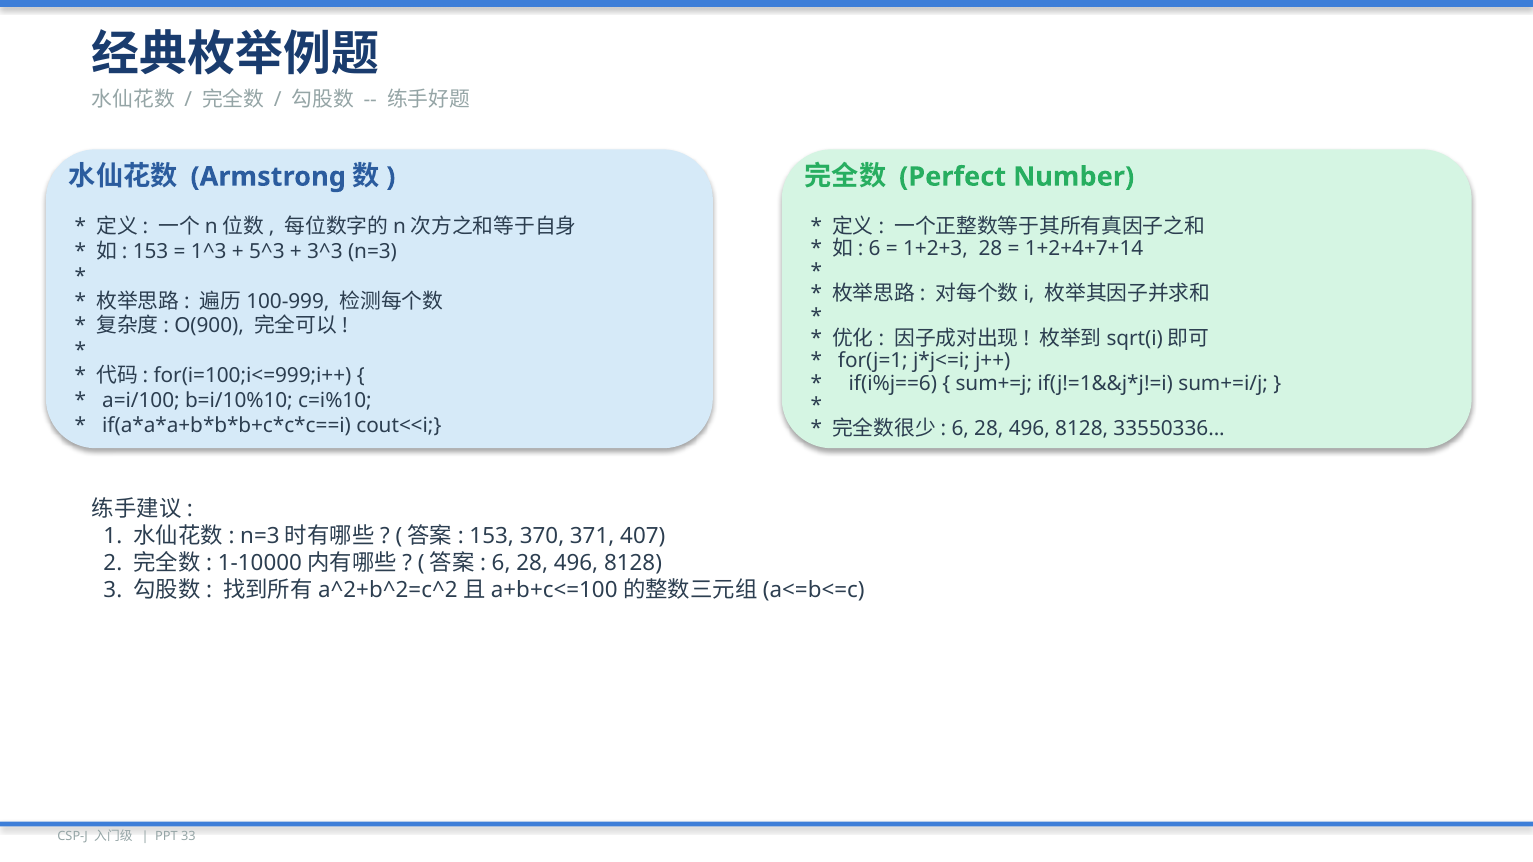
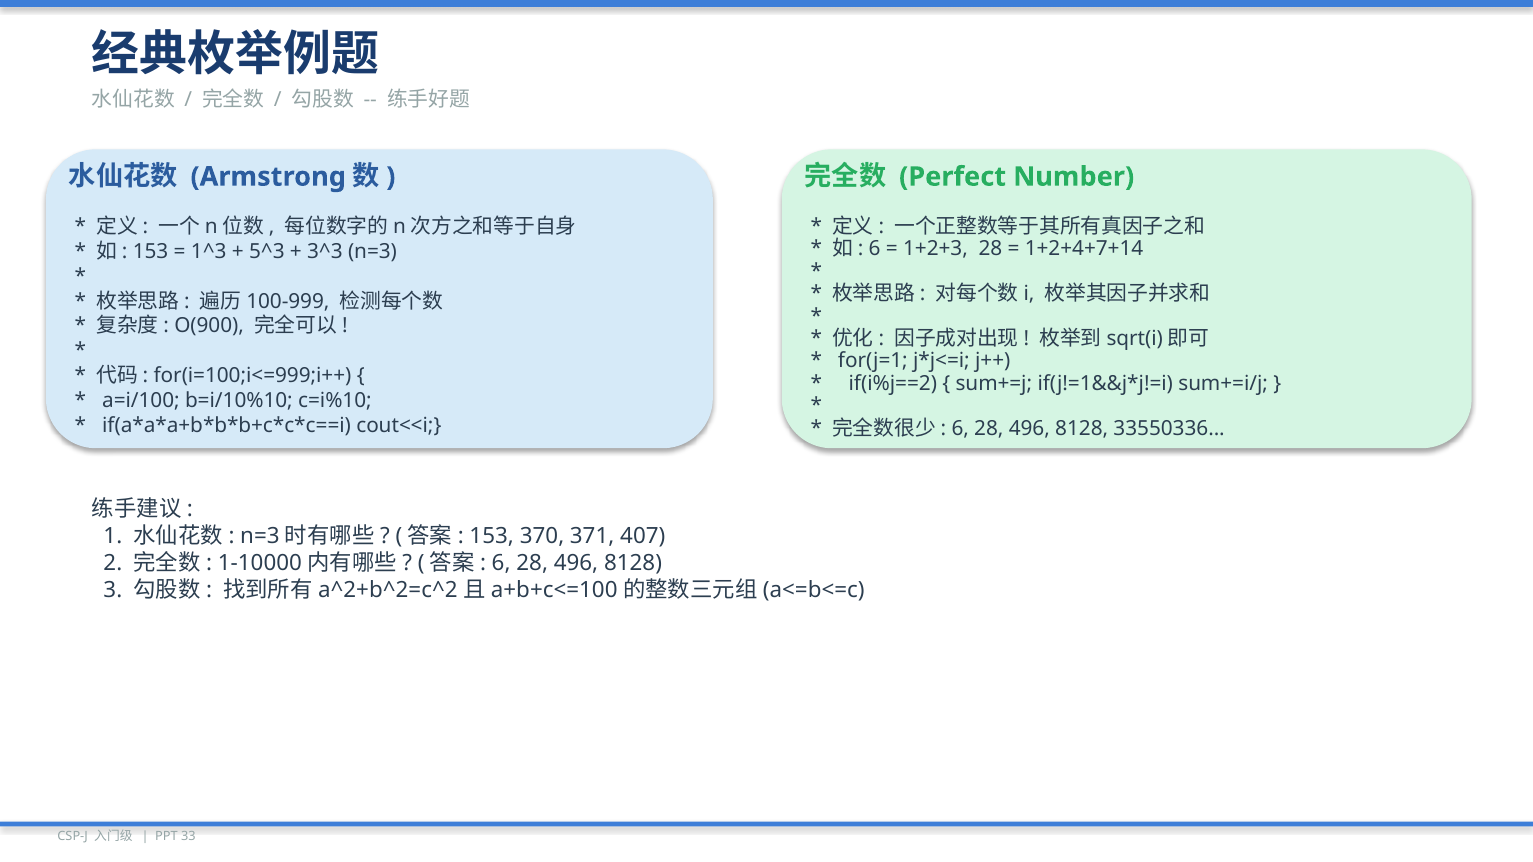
if(i%j==6: if(i%j==6 -> if(i%j==2
